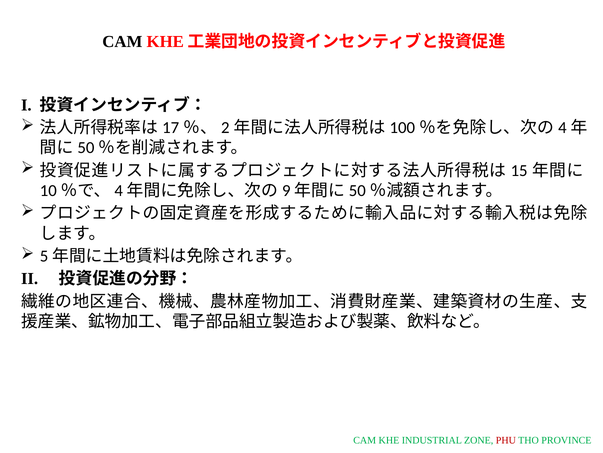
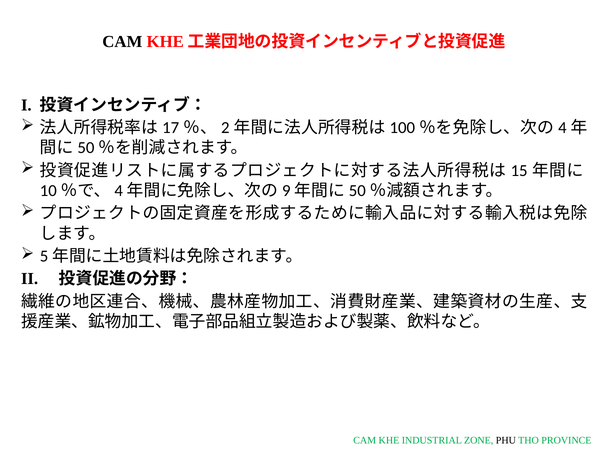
PHU colour: red -> black
